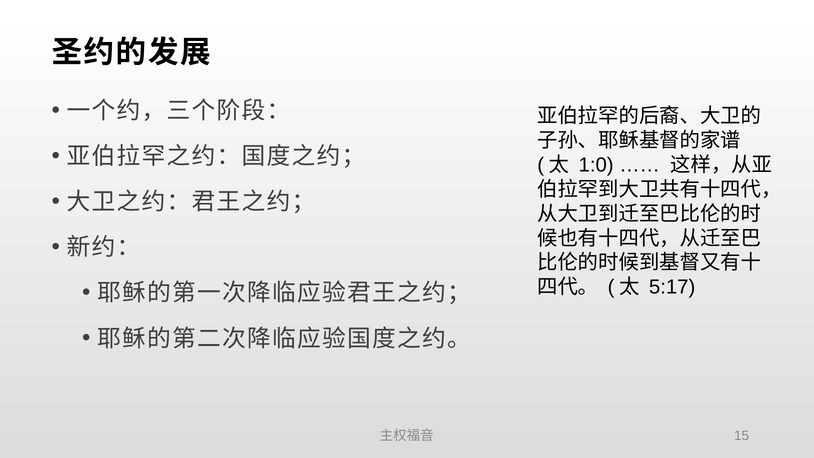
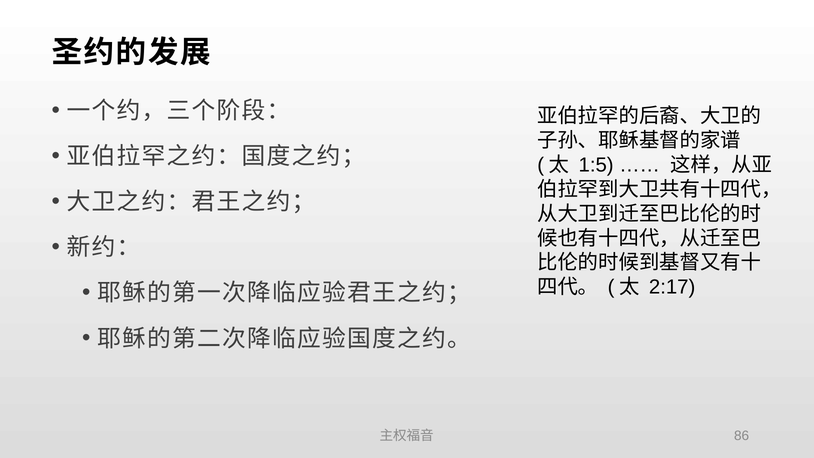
1:0: 1:0 -> 1:5
5:17: 5:17 -> 2:17
15: 15 -> 86
